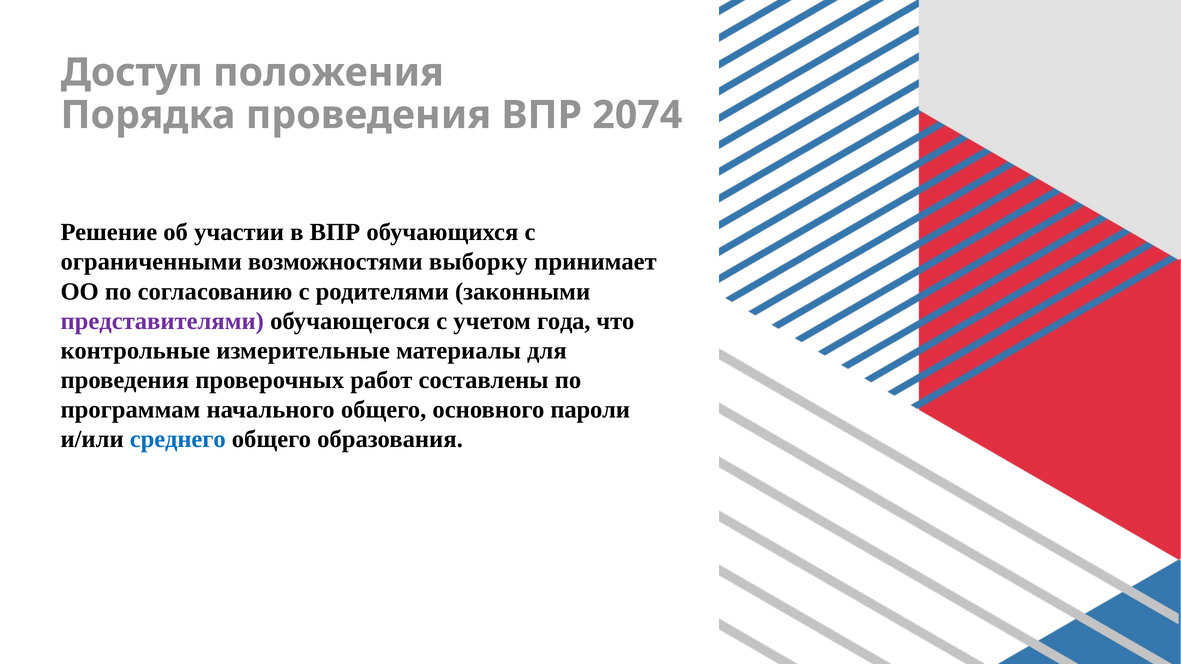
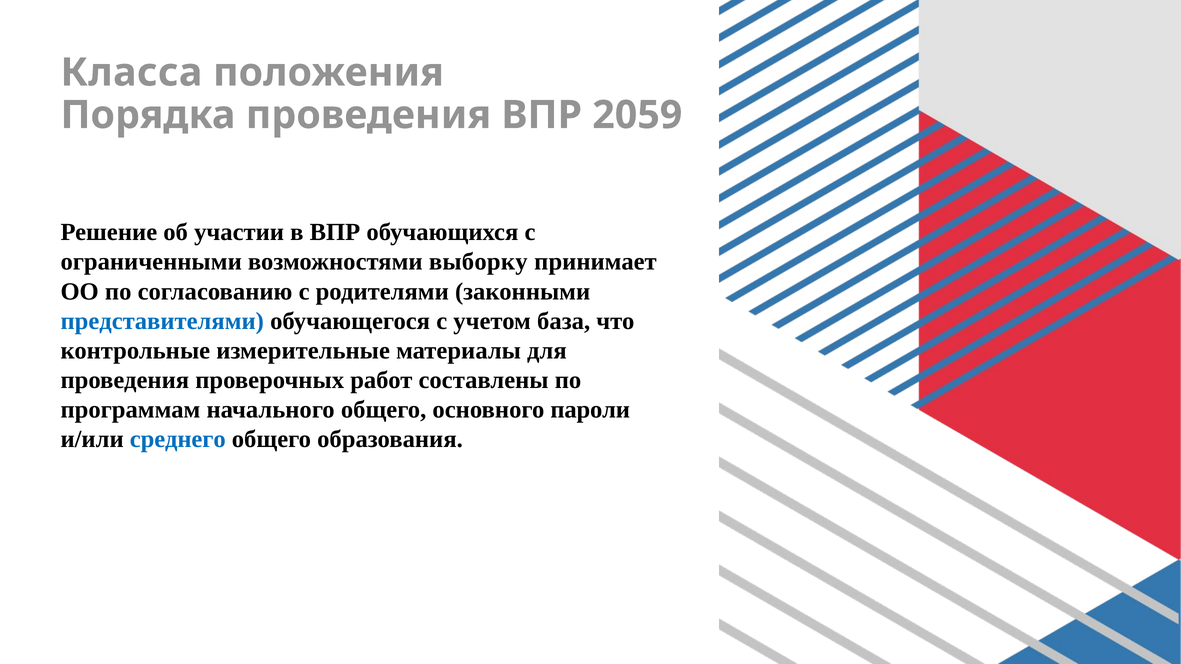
Доступ: Доступ -> Класса
2074: 2074 -> 2059
представителями colour: purple -> blue
года: года -> база
